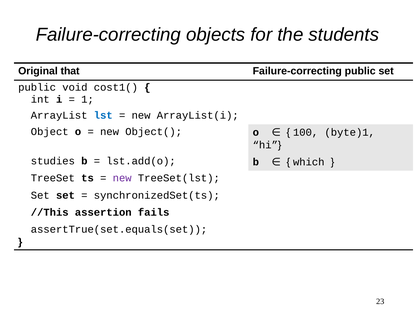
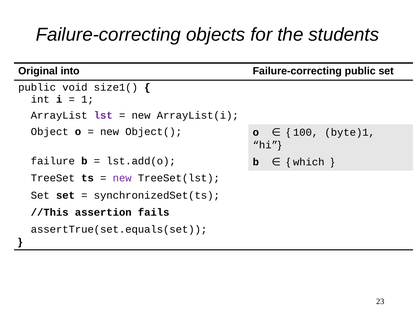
that: that -> into
cost1(: cost1( -> size1(
lst colour: blue -> purple
studies: studies -> failure
